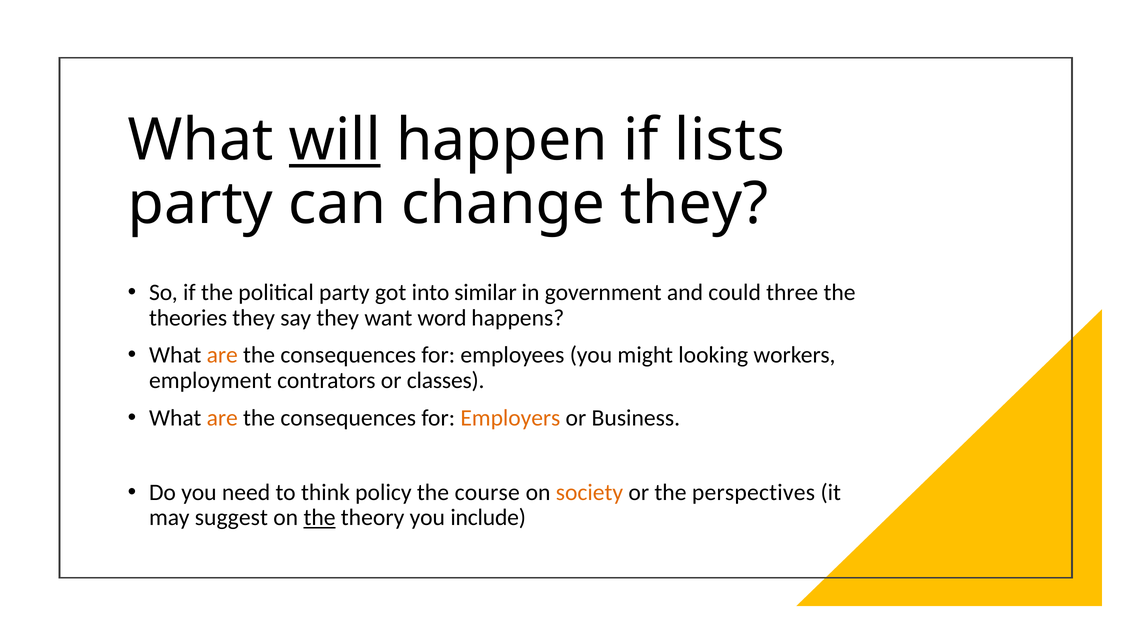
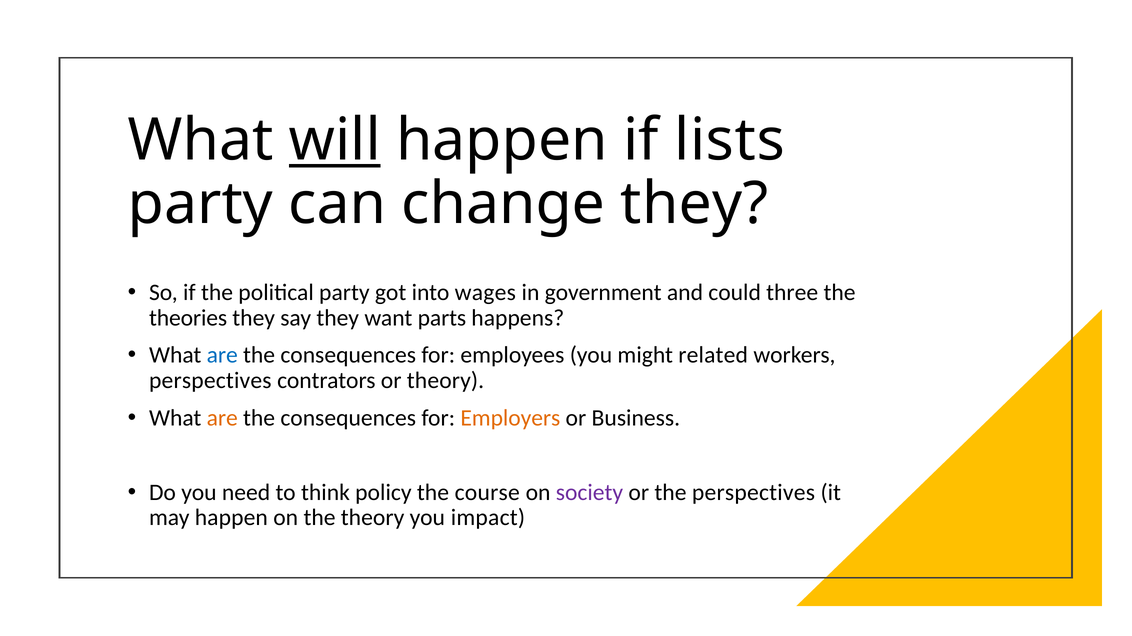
similar: similar -> wages
word: word -> parts
are at (222, 355) colour: orange -> blue
looking: looking -> related
employment at (210, 381): employment -> perspectives
or classes: classes -> theory
society colour: orange -> purple
may suggest: suggest -> happen
the at (320, 518) underline: present -> none
include: include -> impact
